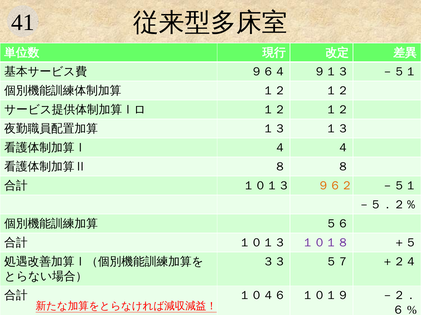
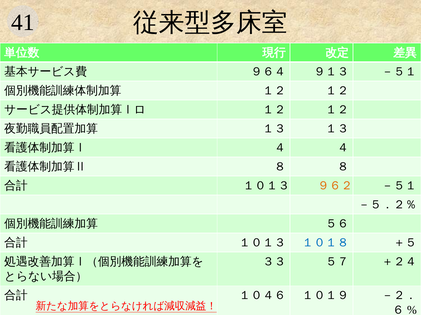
１０１８ colour: purple -> blue
